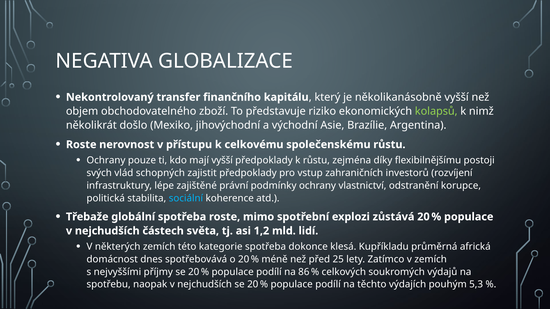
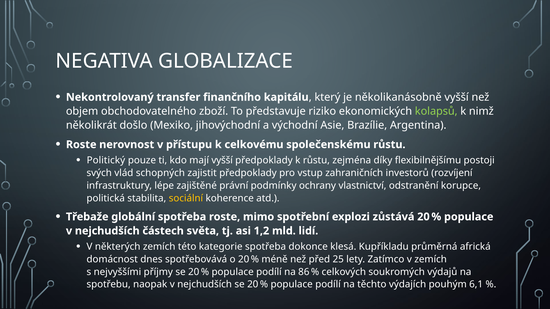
Ochrany at (106, 161): Ochrany -> Politický
sociální colour: light blue -> yellow
5,3: 5,3 -> 6,1
